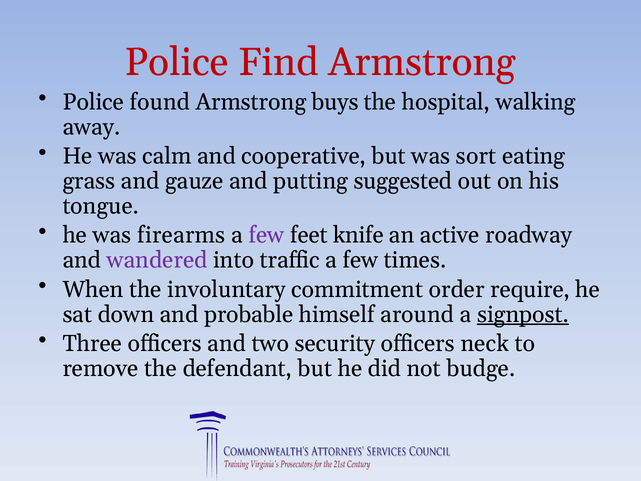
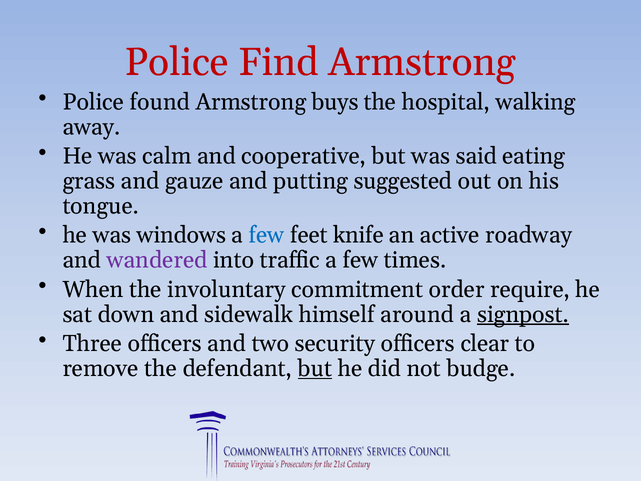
sort: sort -> said
firearms: firearms -> windows
few at (267, 235) colour: purple -> blue
probable: probable -> sidewalk
neck: neck -> clear
but at (315, 368) underline: none -> present
